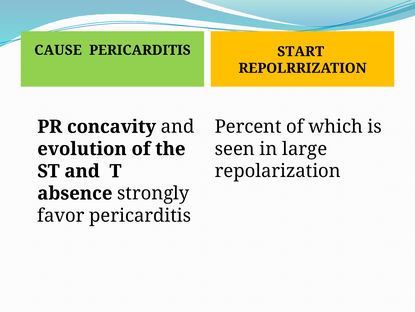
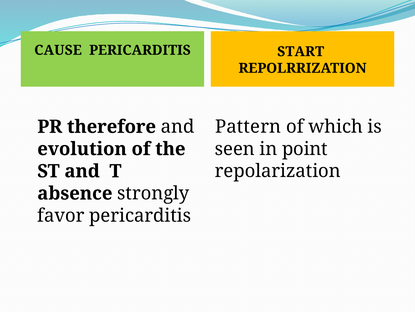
concavity: concavity -> therefore
Percent: Percent -> Pattern
large: large -> point
